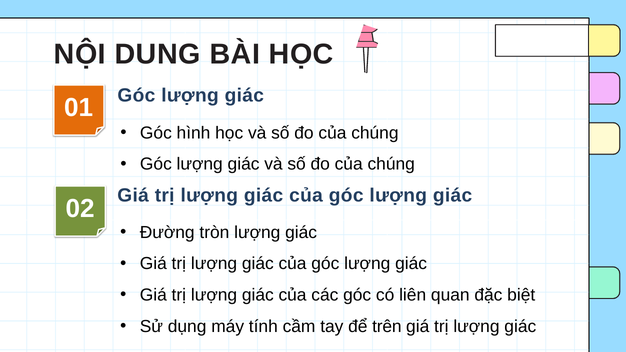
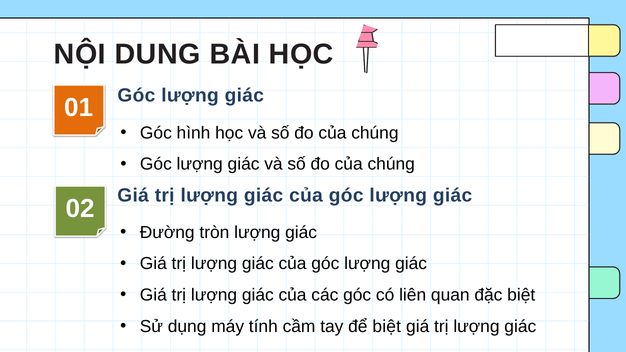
để trên: trên -> biệt
